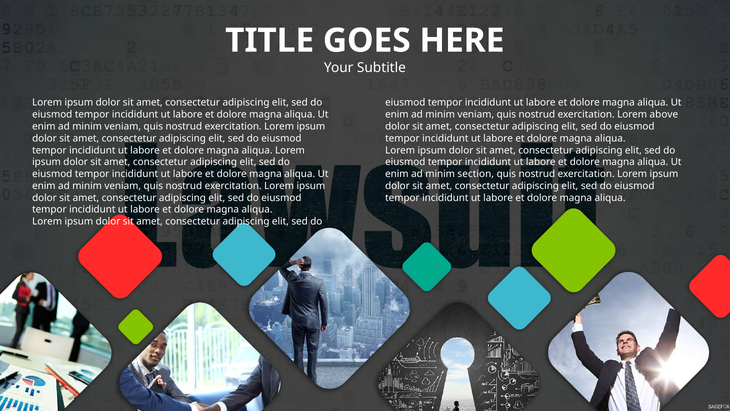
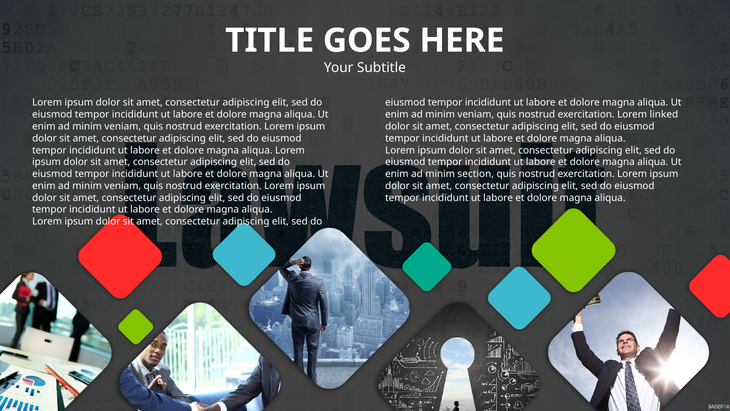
above: above -> linked
